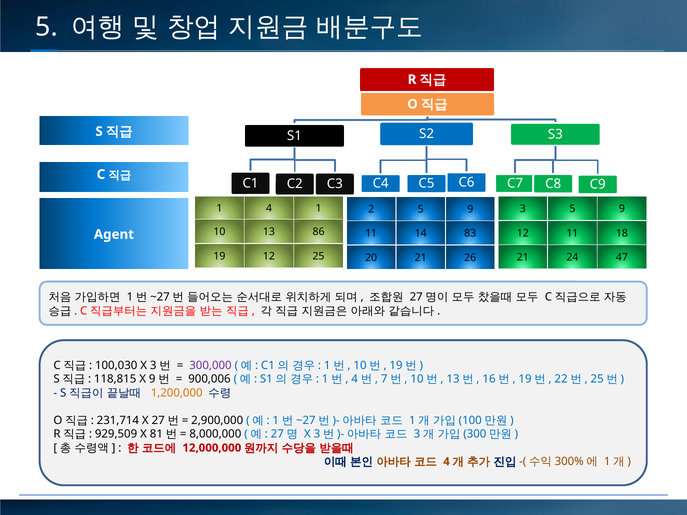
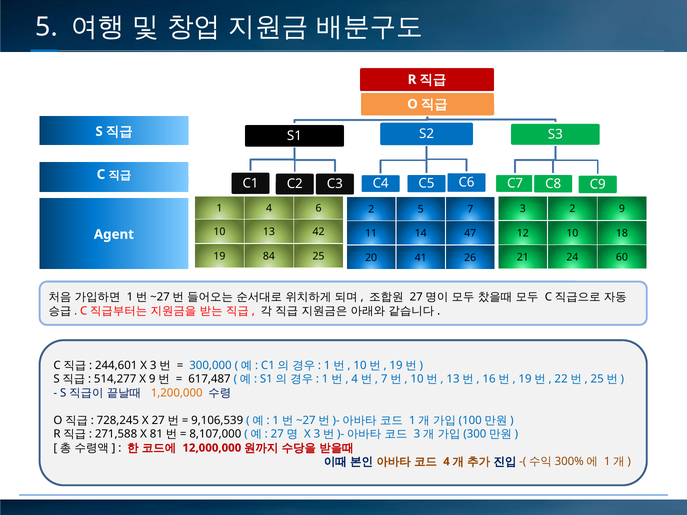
4 1: 1 -> 6
3 5: 5 -> 2
2 5 9: 9 -> 7
86: 86 -> 42
12 11: 11 -> 10
83: 83 -> 47
19 12: 12 -> 84
47: 47 -> 60
20 21: 21 -> 41
100,030: 100,030 -> 244,601
300,000 colour: purple -> blue
118,815: 118,815 -> 514,277
900,006: 900,006 -> 617,487
231,714: 231,714 -> 728,245
2,900,000: 2,900,000 -> 9,106,539
929,509: 929,509 -> 271,588
8,000,000: 8,000,000 -> 8,107,000
